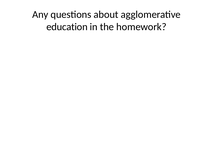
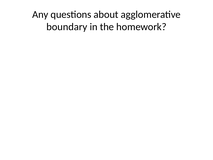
education: education -> boundary
